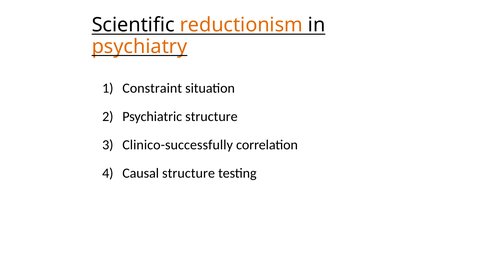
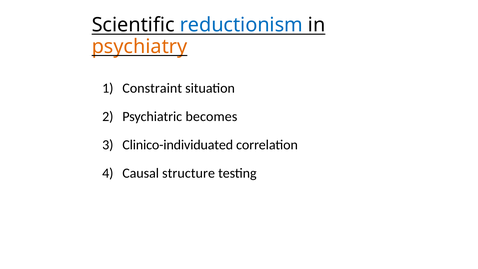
reductionism colour: orange -> blue
Psychiatric structure: structure -> becomes
Clinico-successfully: Clinico-successfully -> Clinico-individuated
